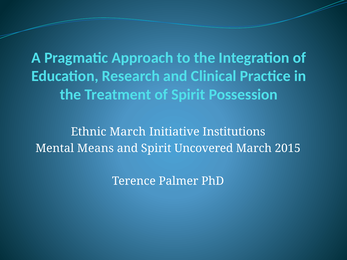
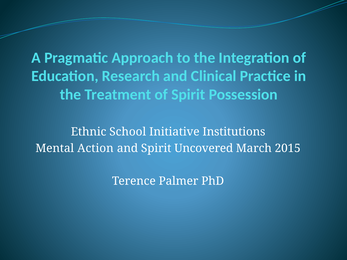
Ethnic March: March -> School
Means: Means -> Action
